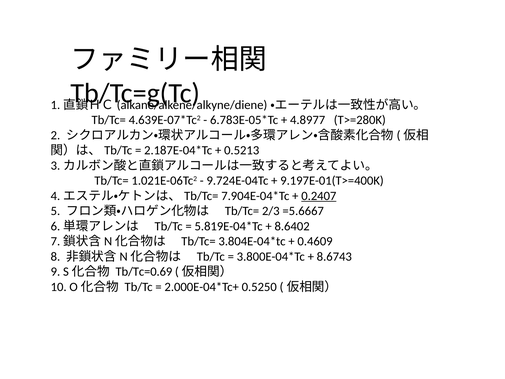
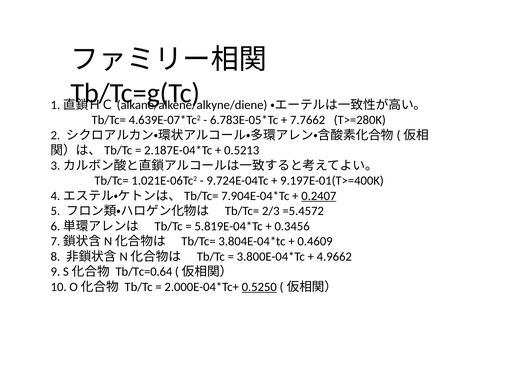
4.8977: 4.8977 -> 7.7662
=5.6667: =5.6667 -> =5.4572
8.6402: 8.6402 -> 0.3456
8.6743: 8.6743 -> 4.9662
Tb/Tc=0.69: Tb/Tc=0.69 -> Tb/Tc=0.64
0.5250 underline: none -> present
